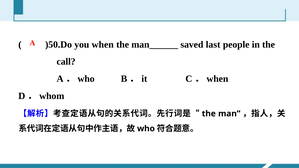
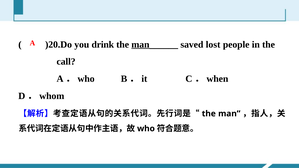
)50.Do: )50.Do -> )20.Do
when: when -> drink
man______ underline: none -> present
last: last -> lost
